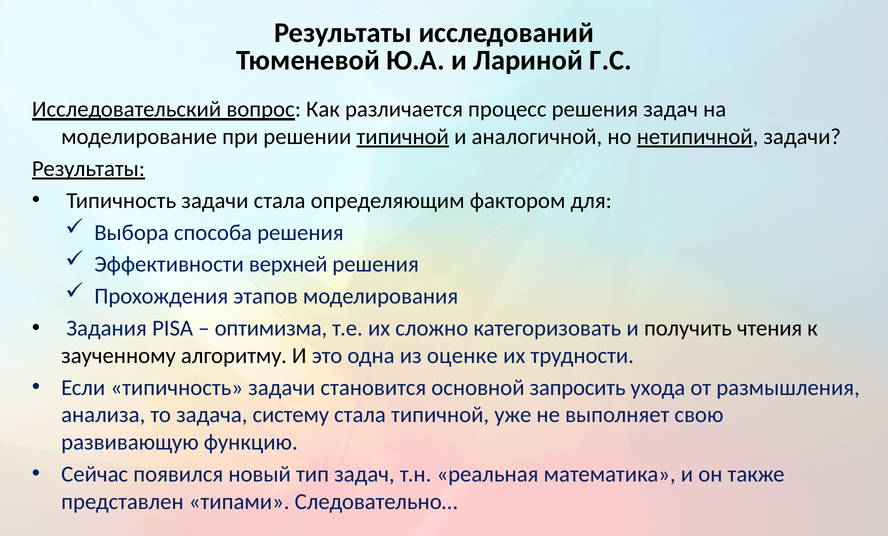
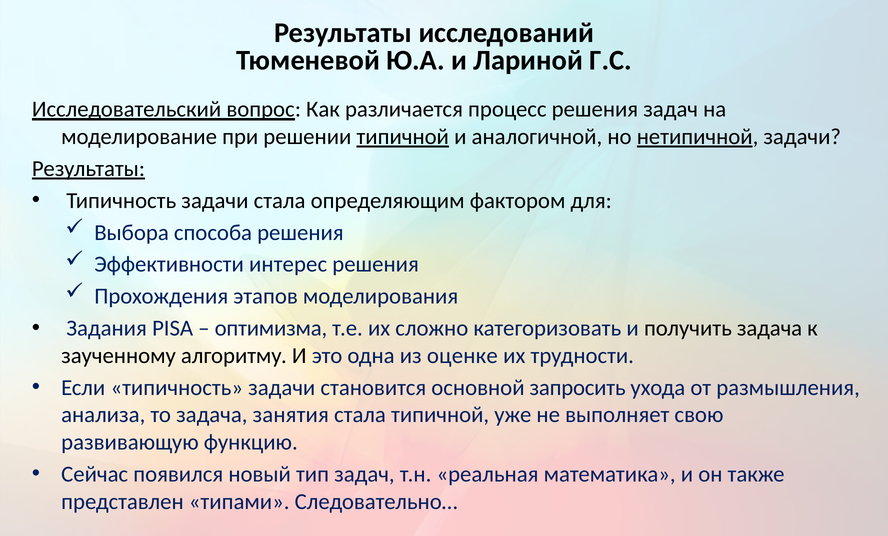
верхней: верхней -> интерес
получить чтения: чтения -> задача
систему: систему -> занятия
